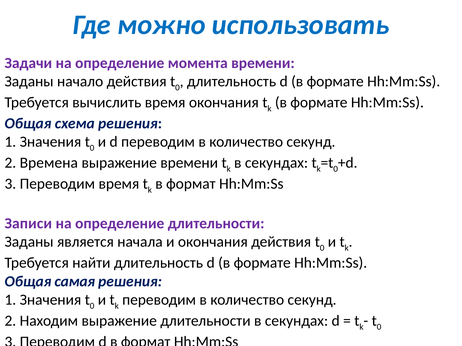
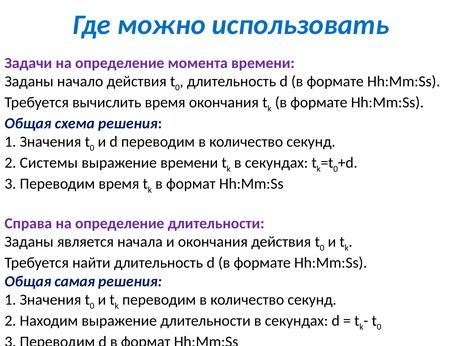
Времена: Времена -> Системы
Записи: Записи -> Справа
